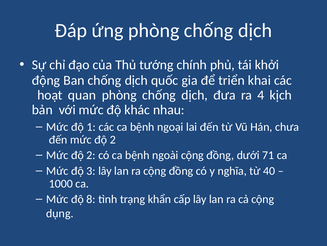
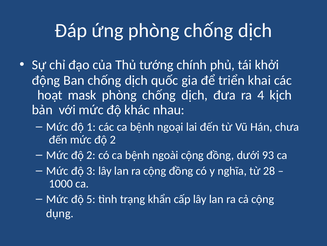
quan: quan -> mask
71: 71 -> 93
40: 40 -> 28
8: 8 -> 5
